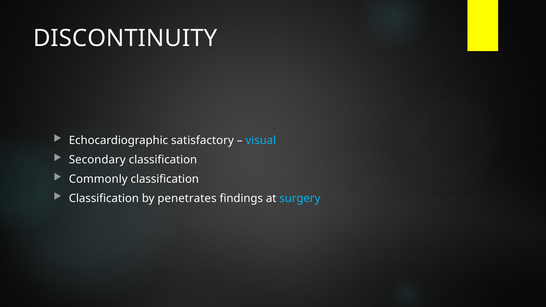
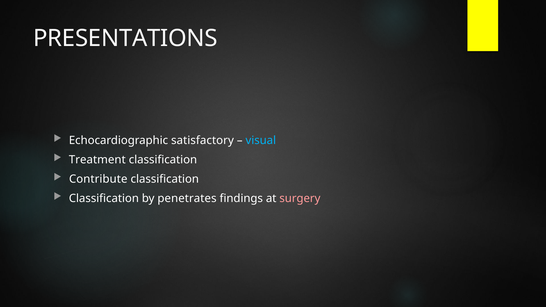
DISCONTINUITY: DISCONTINUITY -> PRESENTATIONS
Secondary: Secondary -> Treatment
Commonly: Commonly -> Contribute
surgery colour: light blue -> pink
